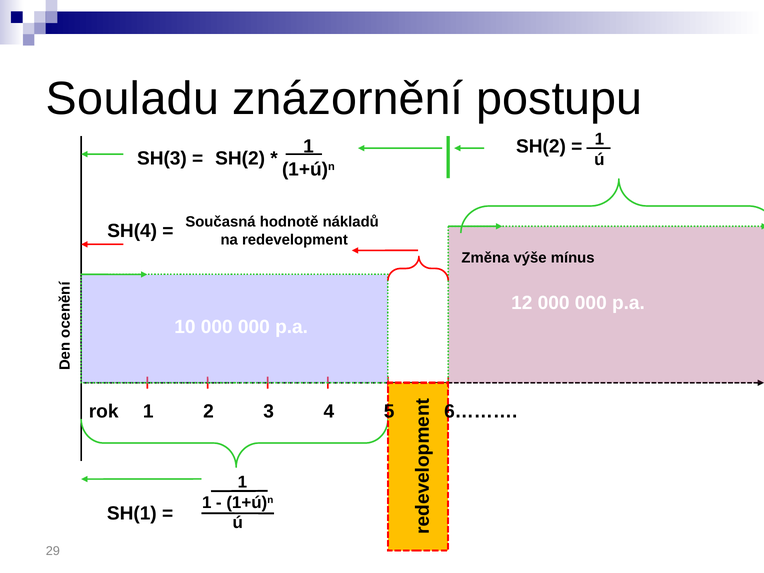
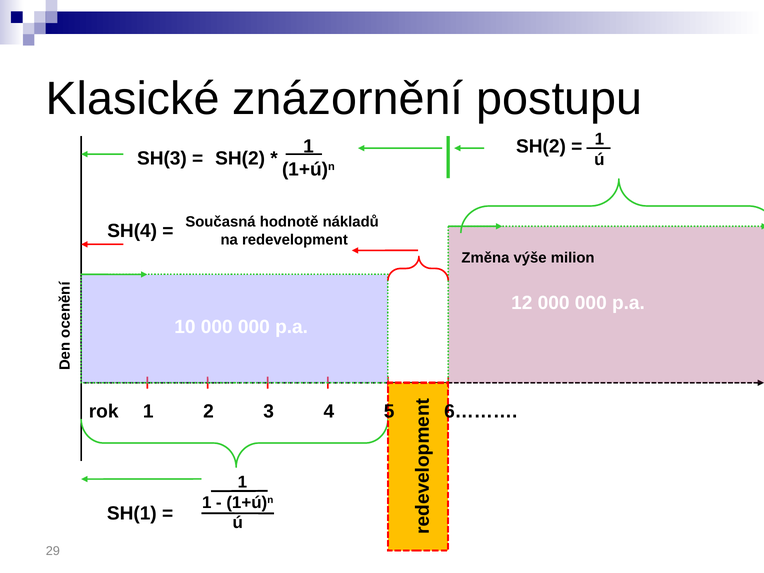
Souladu: Souladu -> Klasické
mínus: mínus -> milion
